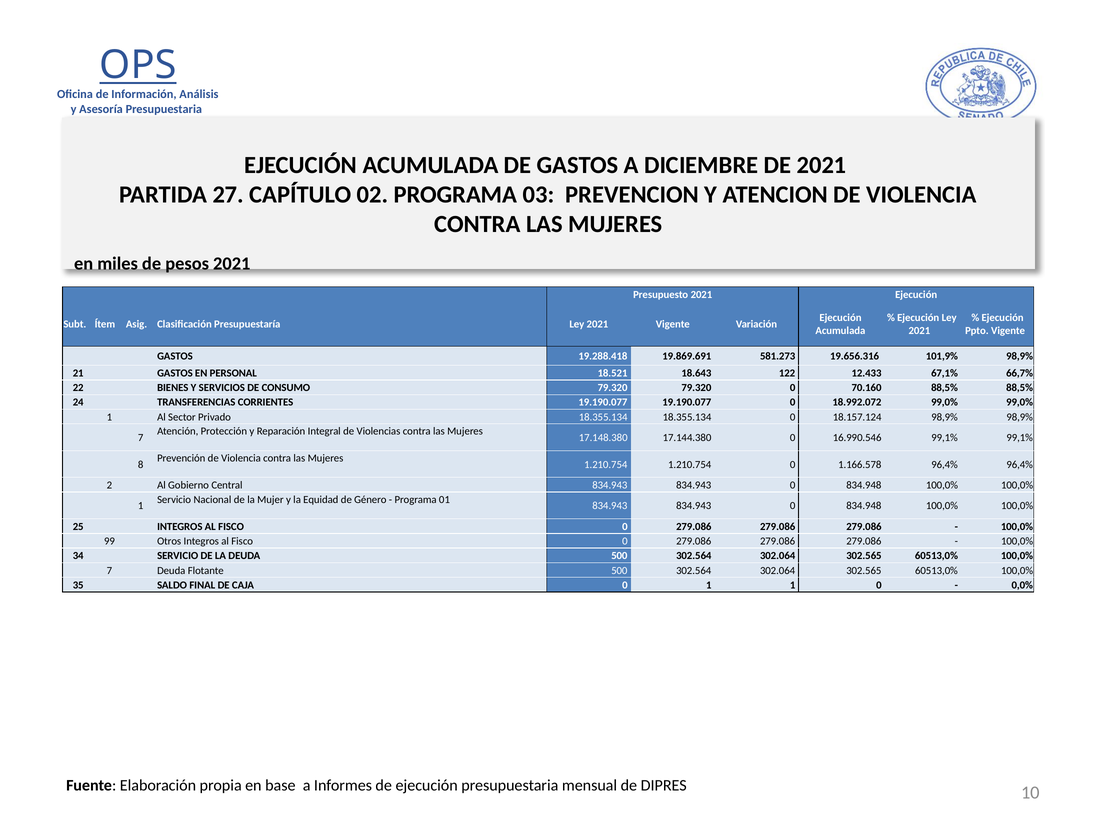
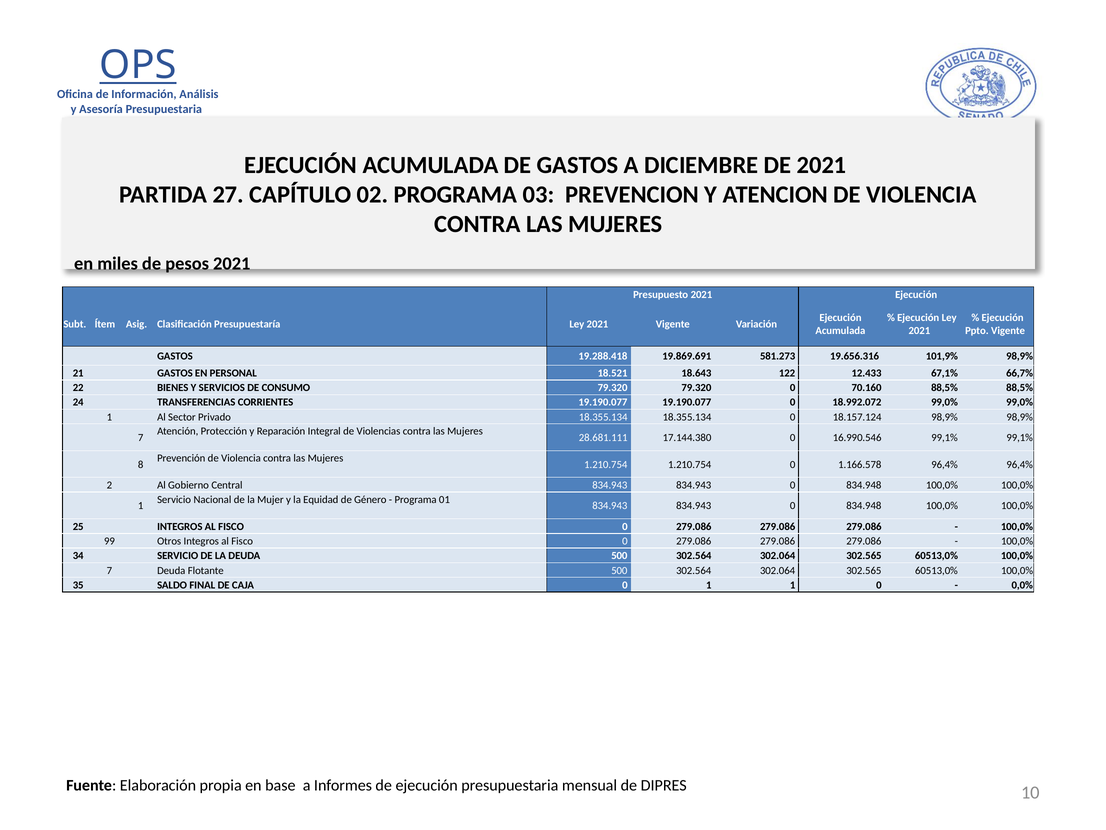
17.148.380: 17.148.380 -> 28.681.111
